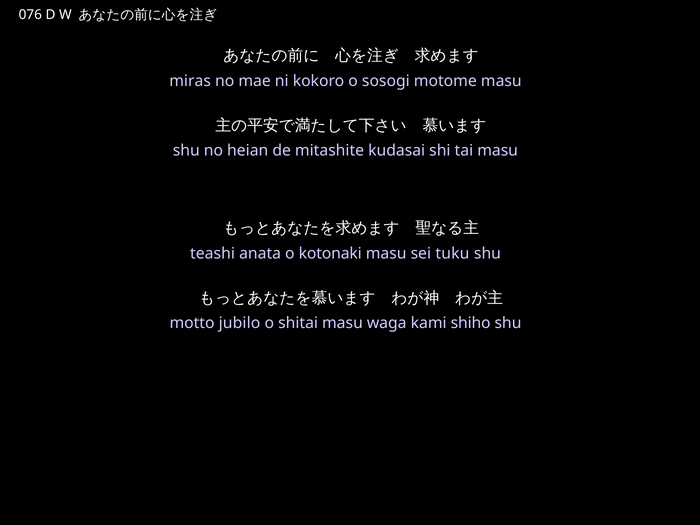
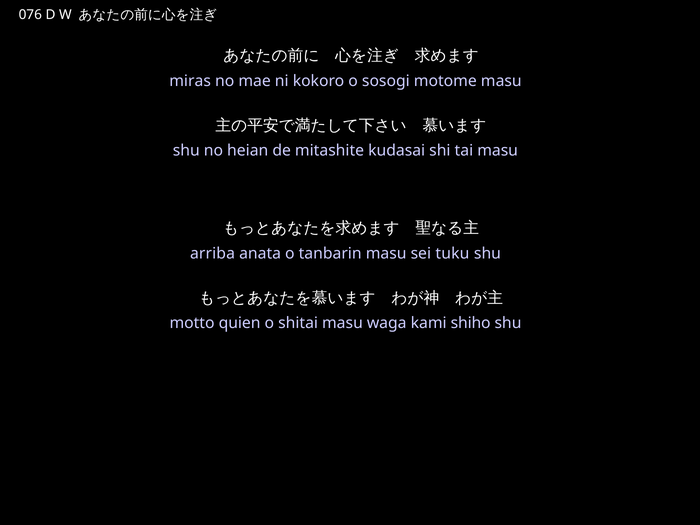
teashi: teashi -> arriba
kotonaki: kotonaki -> tanbarin
jubilo: jubilo -> quien
